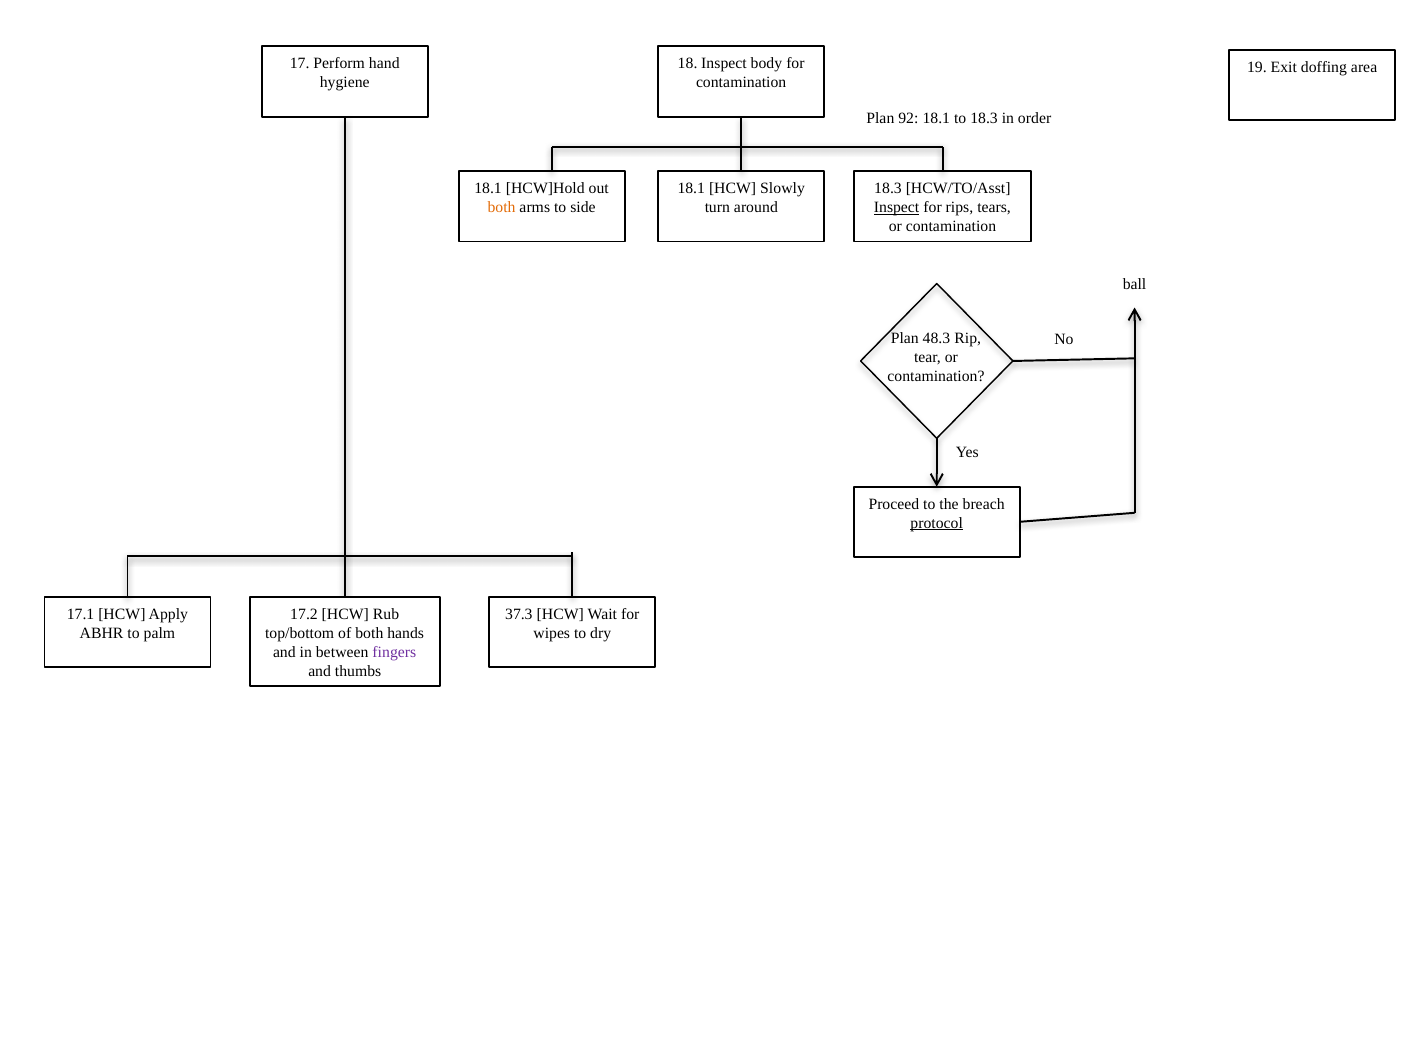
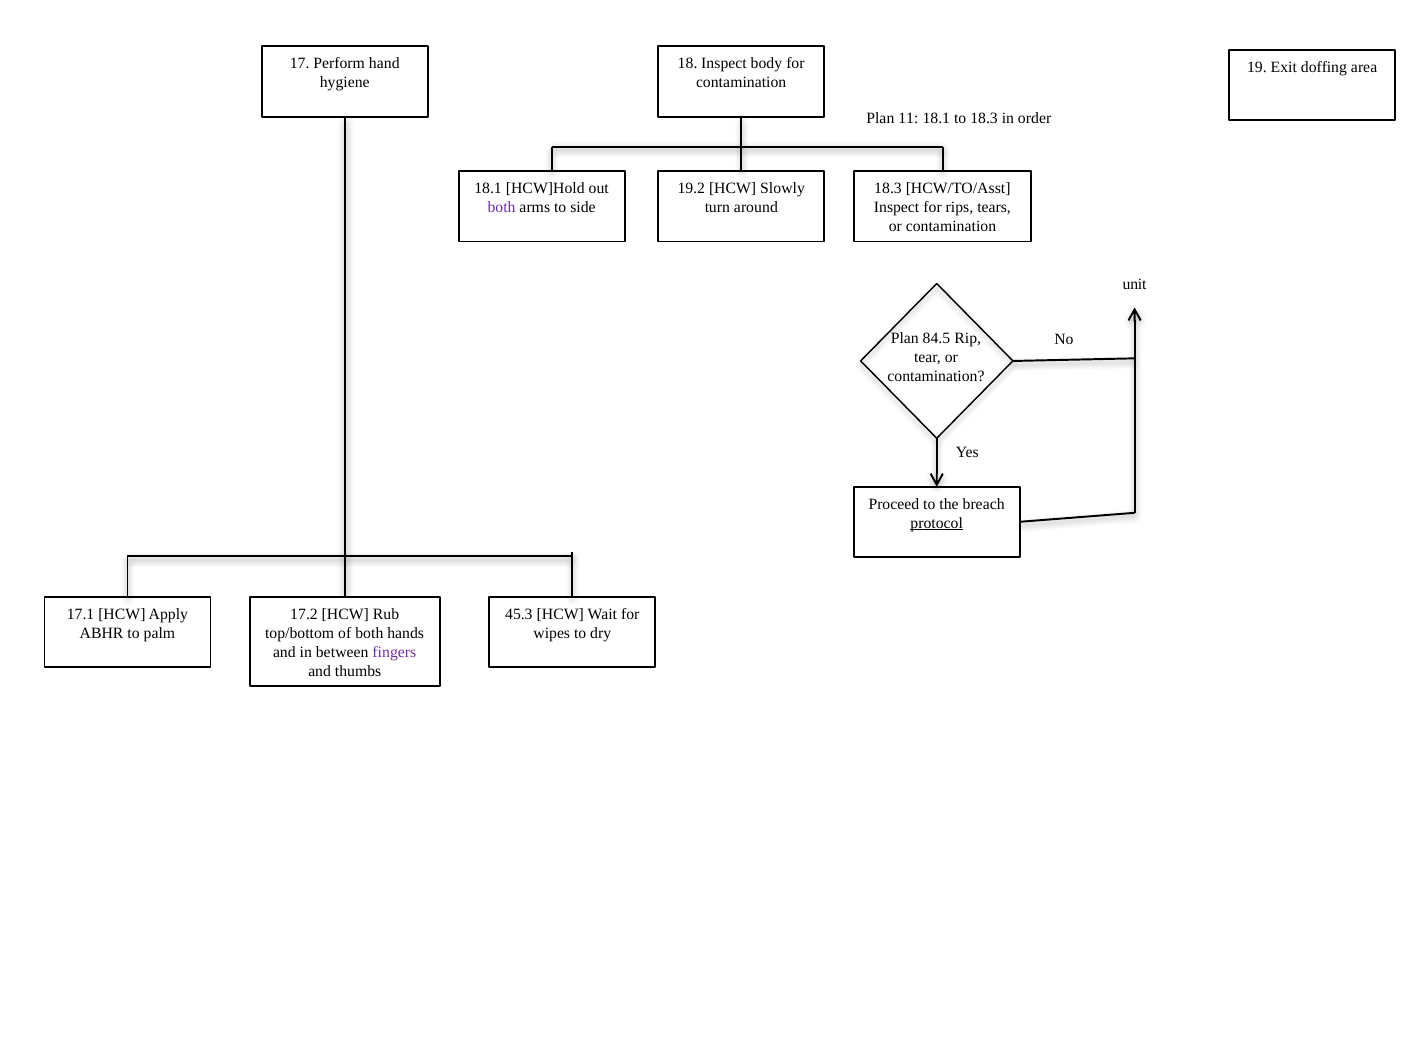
92: 92 -> 11
18.1 at (691, 189): 18.1 -> 19.2
both at (502, 207) colour: orange -> purple
Inspect at (897, 207) underline: present -> none
ball: ball -> unit
48.3: 48.3 -> 84.5
37.3: 37.3 -> 45.3
